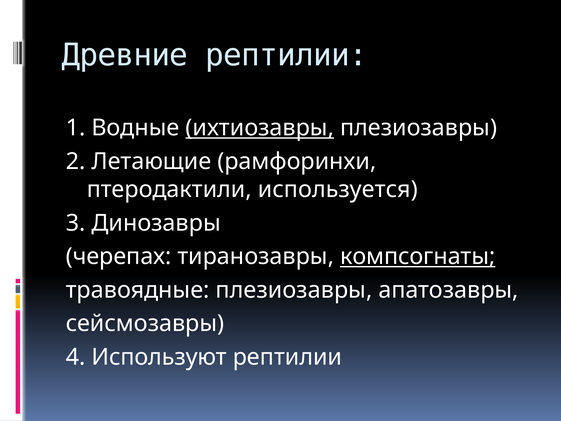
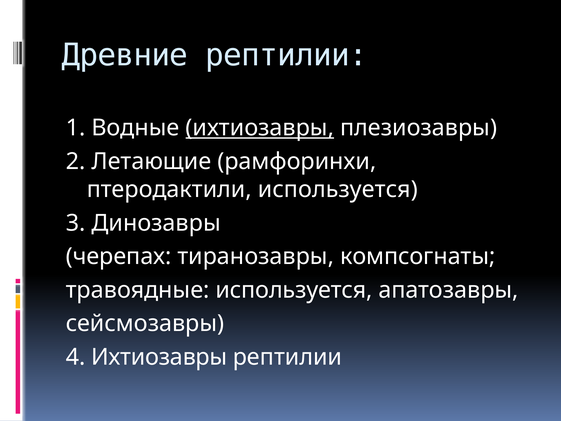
компсогнаты underline: present -> none
травоядные плезиозавры: плезиозавры -> используется
4 Используют: Используют -> Ихтиозавры
